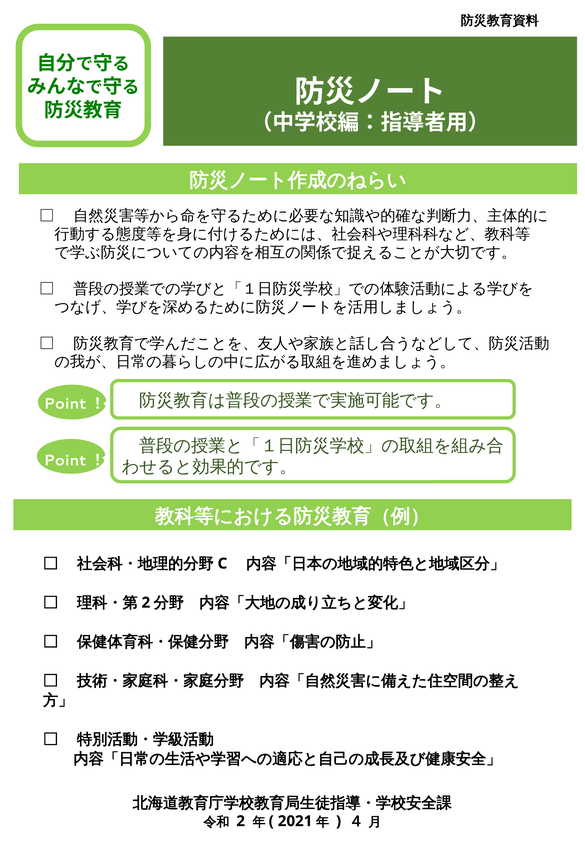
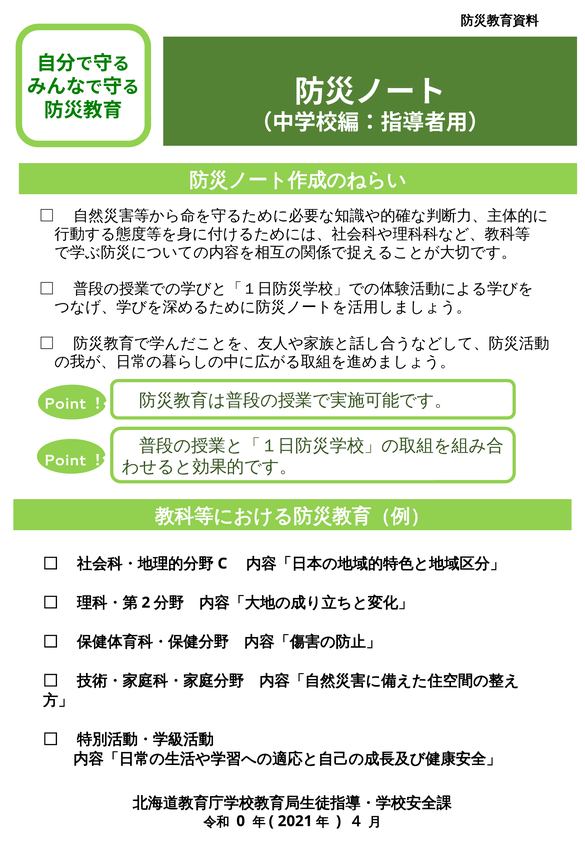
2 at (241, 820): 2 -> 0
